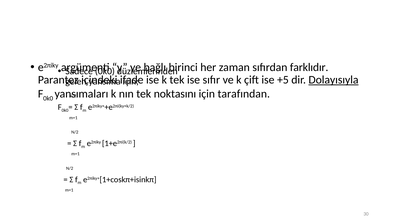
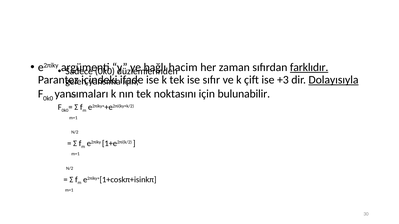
birinci: birinci -> hacim
farklıdır underline: none -> present
+5: +5 -> +3
tarafından: tarafından -> bulunabilir
